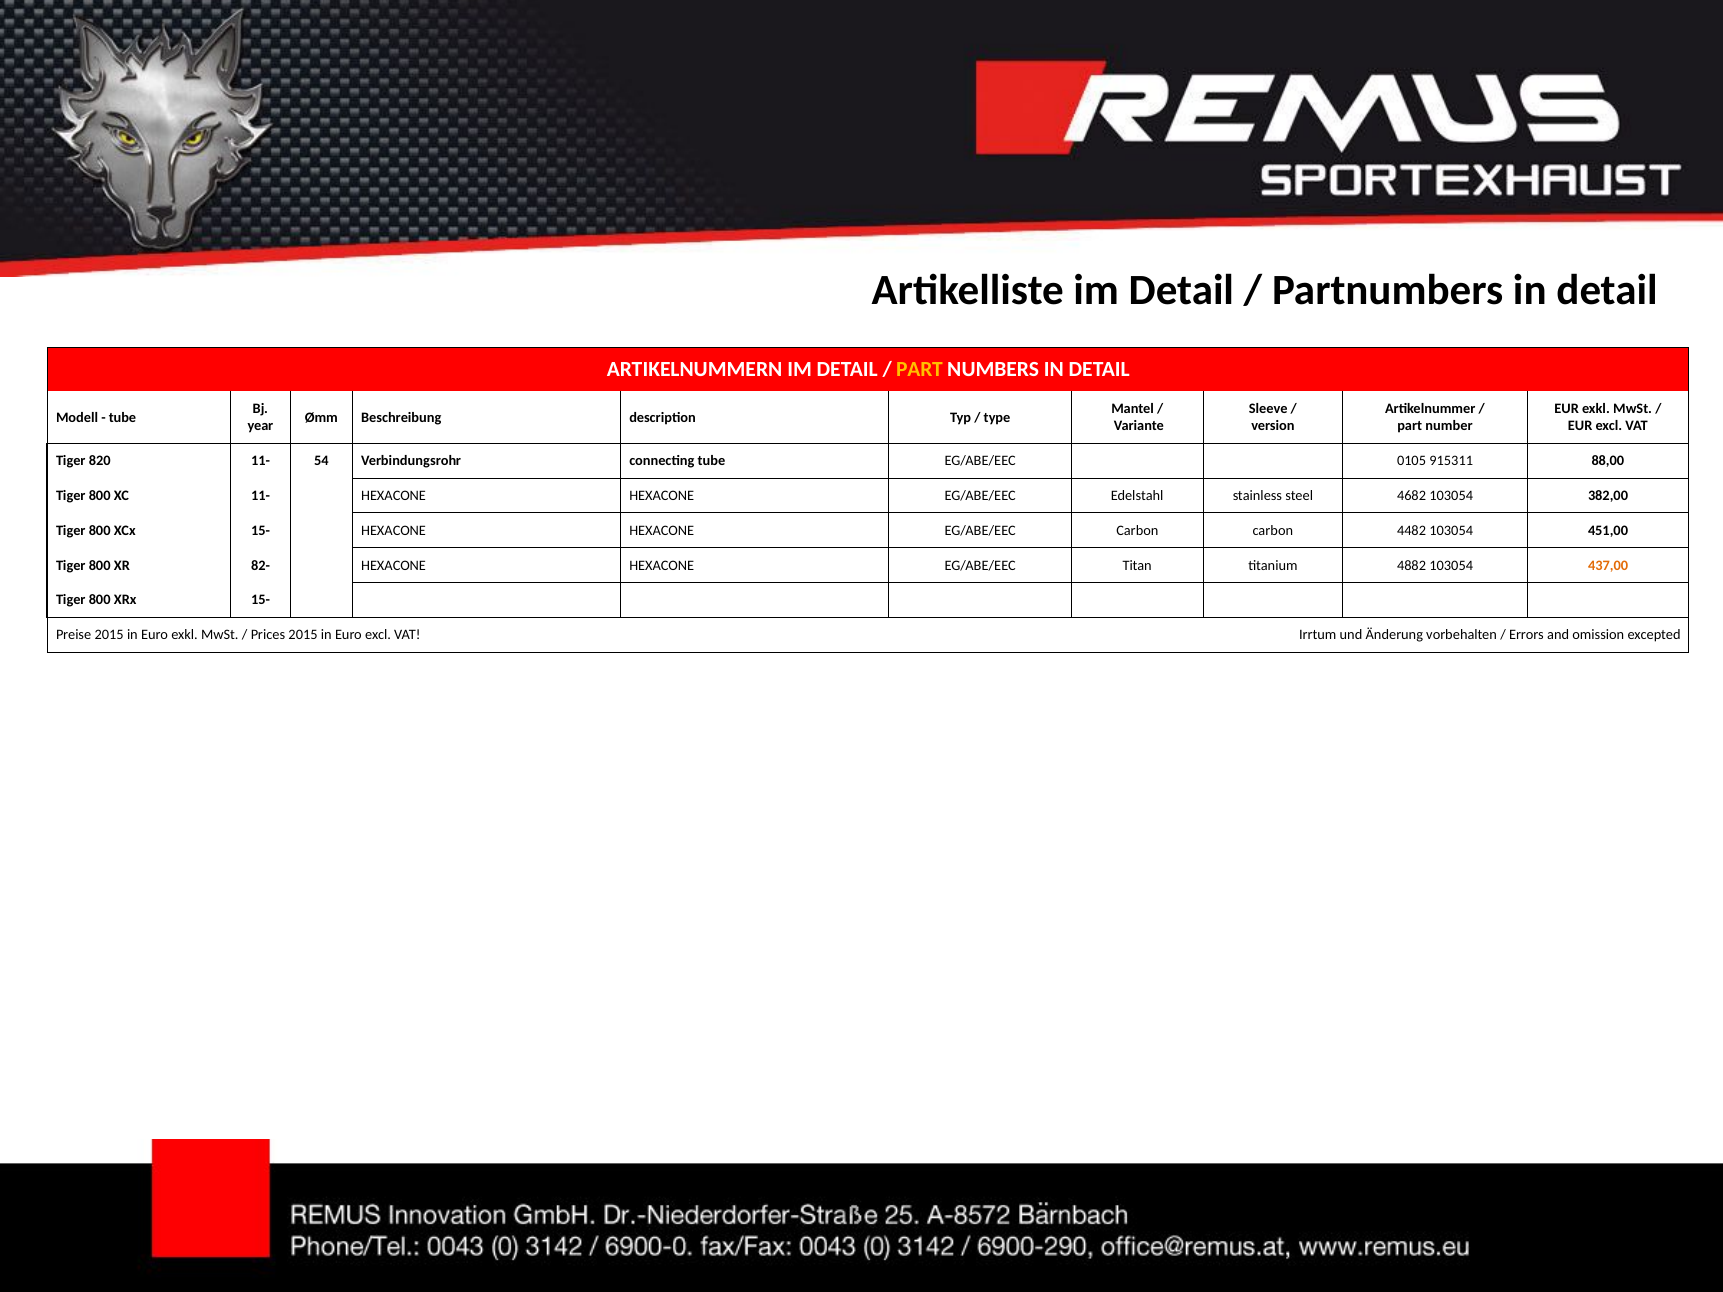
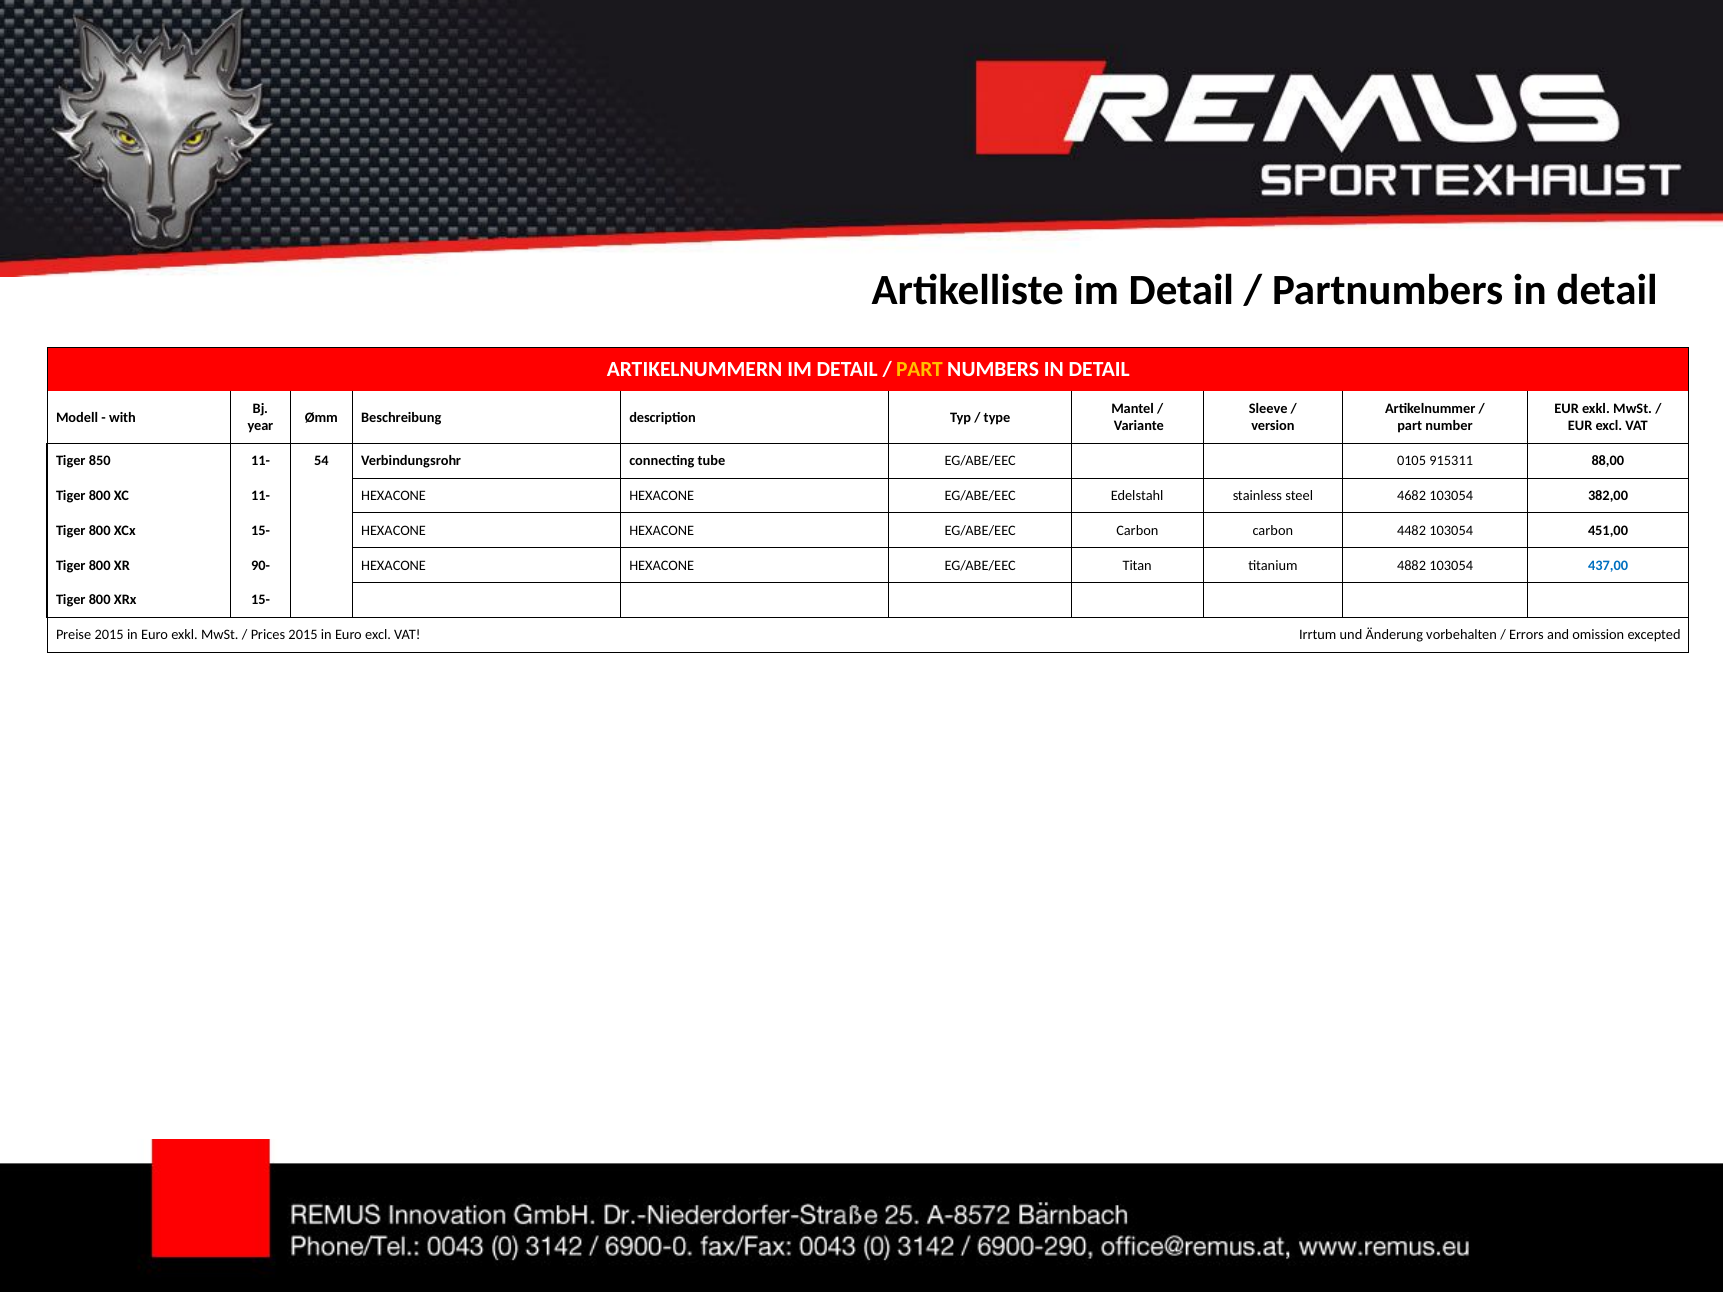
tube at (123, 418): tube -> with
820: 820 -> 850
82-: 82- -> 90-
437,00 colour: orange -> blue
